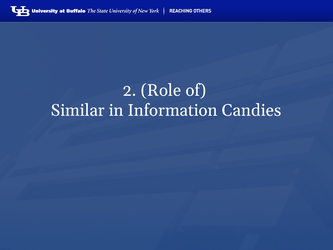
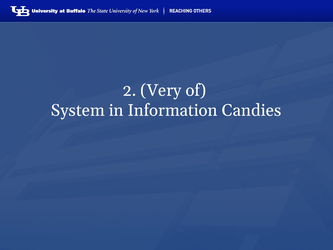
Role: Role -> Very
Similar: Similar -> System
